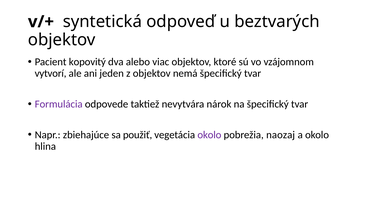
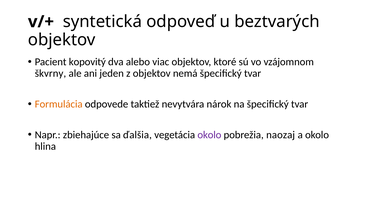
vytvorí: vytvorí -> škvrny
Formulácia colour: purple -> orange
použiť: použiť -> ďalšia
